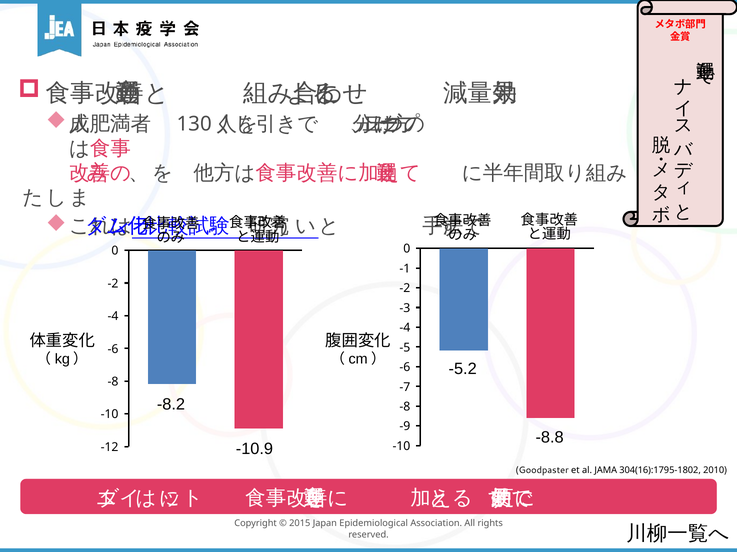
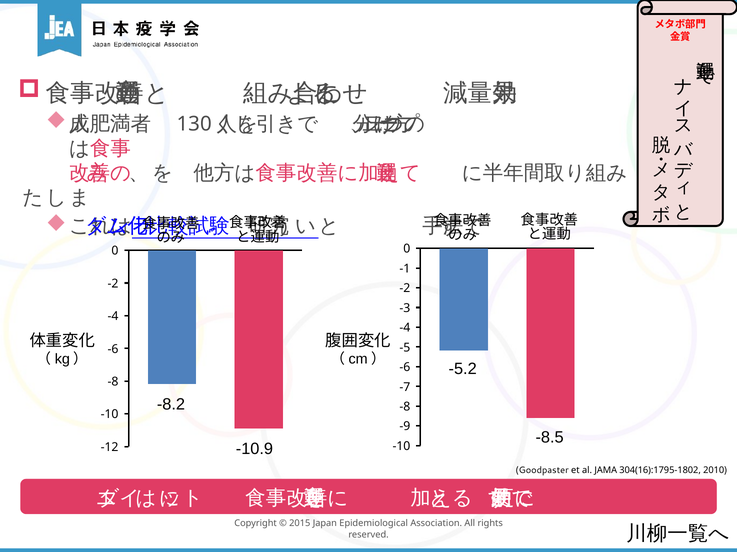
-8.8: -8.8 -> -8.5
